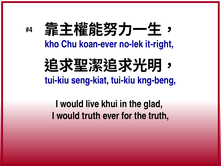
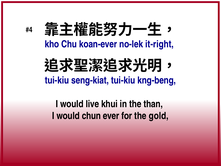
glad: glad -> than
would truth: truth -> chun
the truth: truth -> gold
